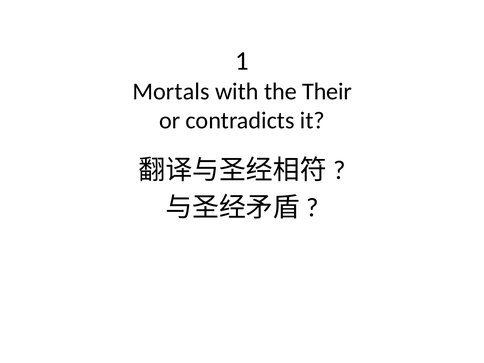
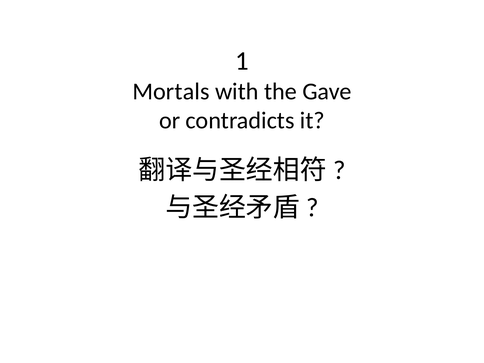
Their: Their -> Gave
